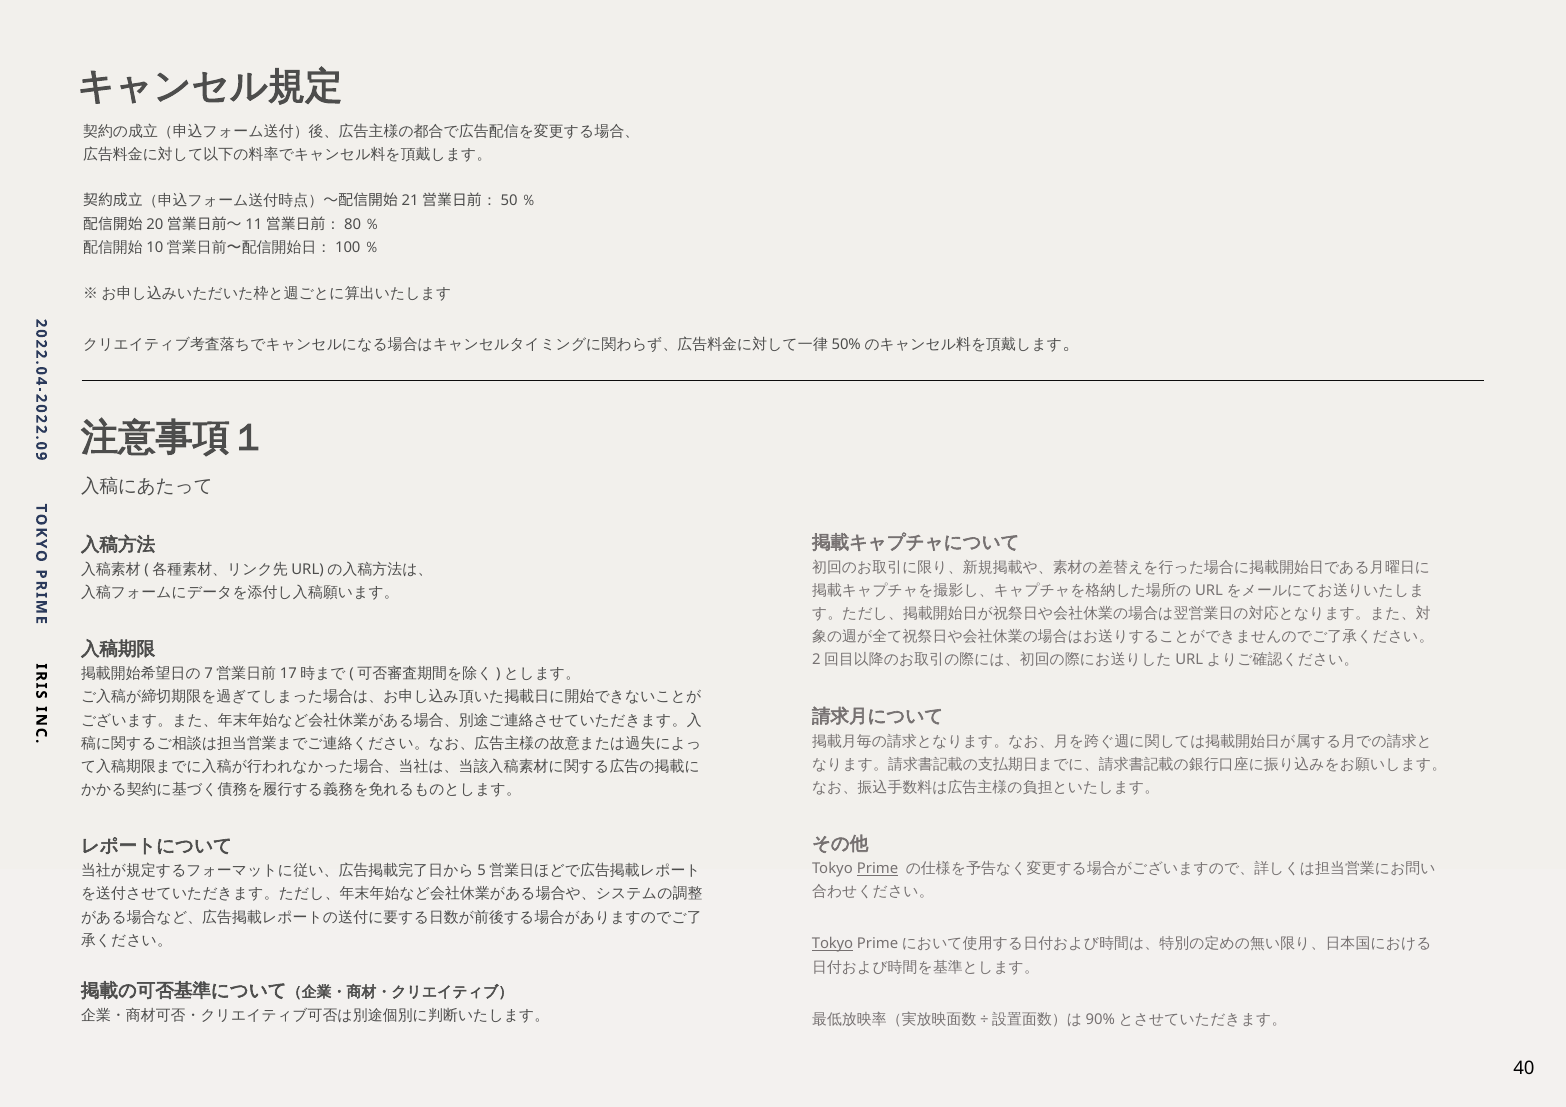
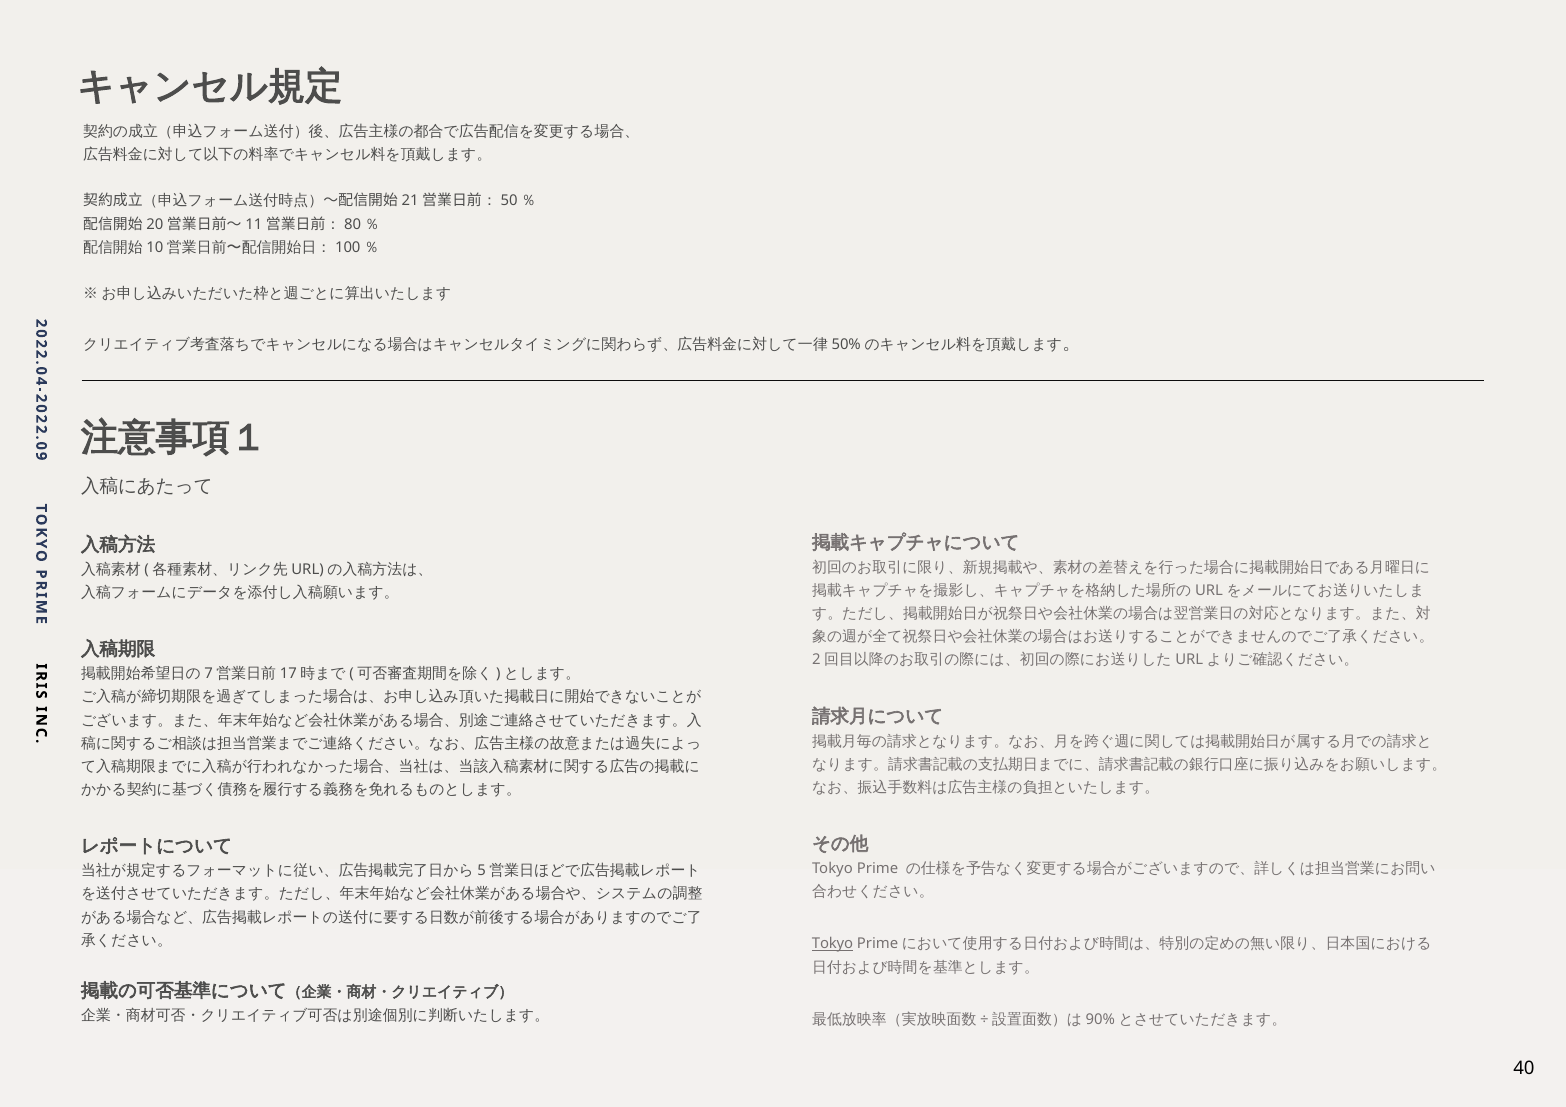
Prime underline: present -> none
